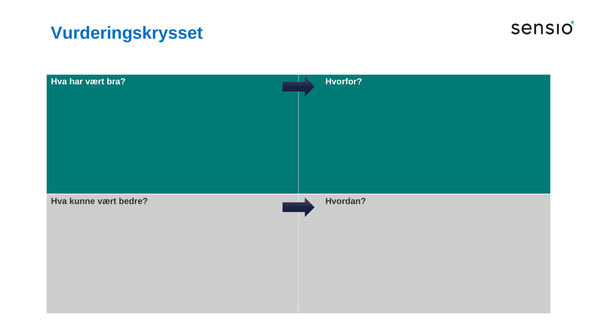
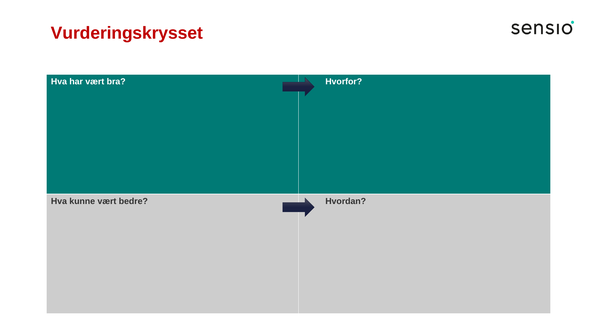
Vurderingskrysset colour: blue -> red
